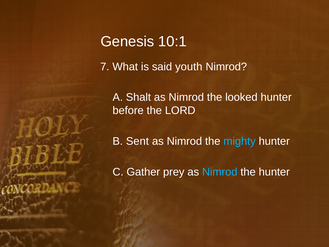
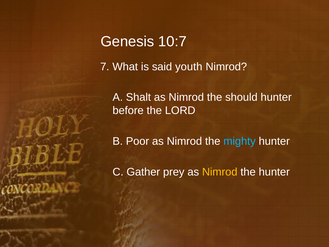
10:1: 10:1 -> 10:7
looked: looked -> should
Sent: Sent -> Poor
Nimrod at (220, 172) colour: light blue -> yellow
